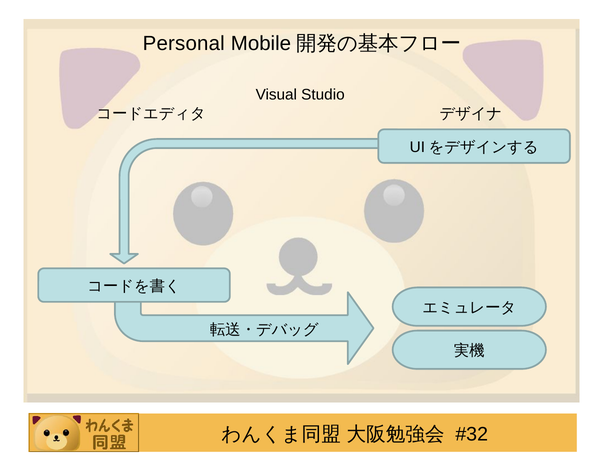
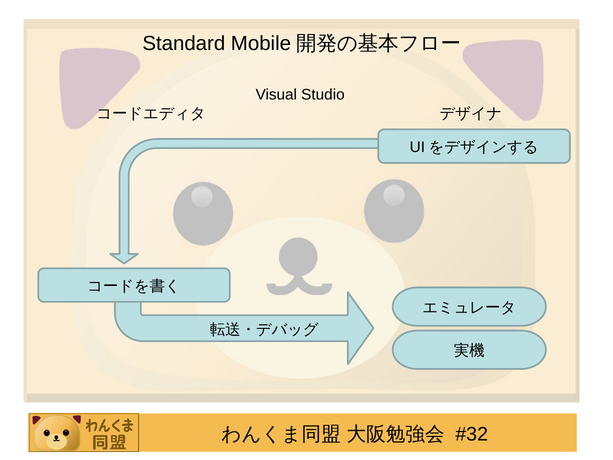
Personal: Personal -> Standard
